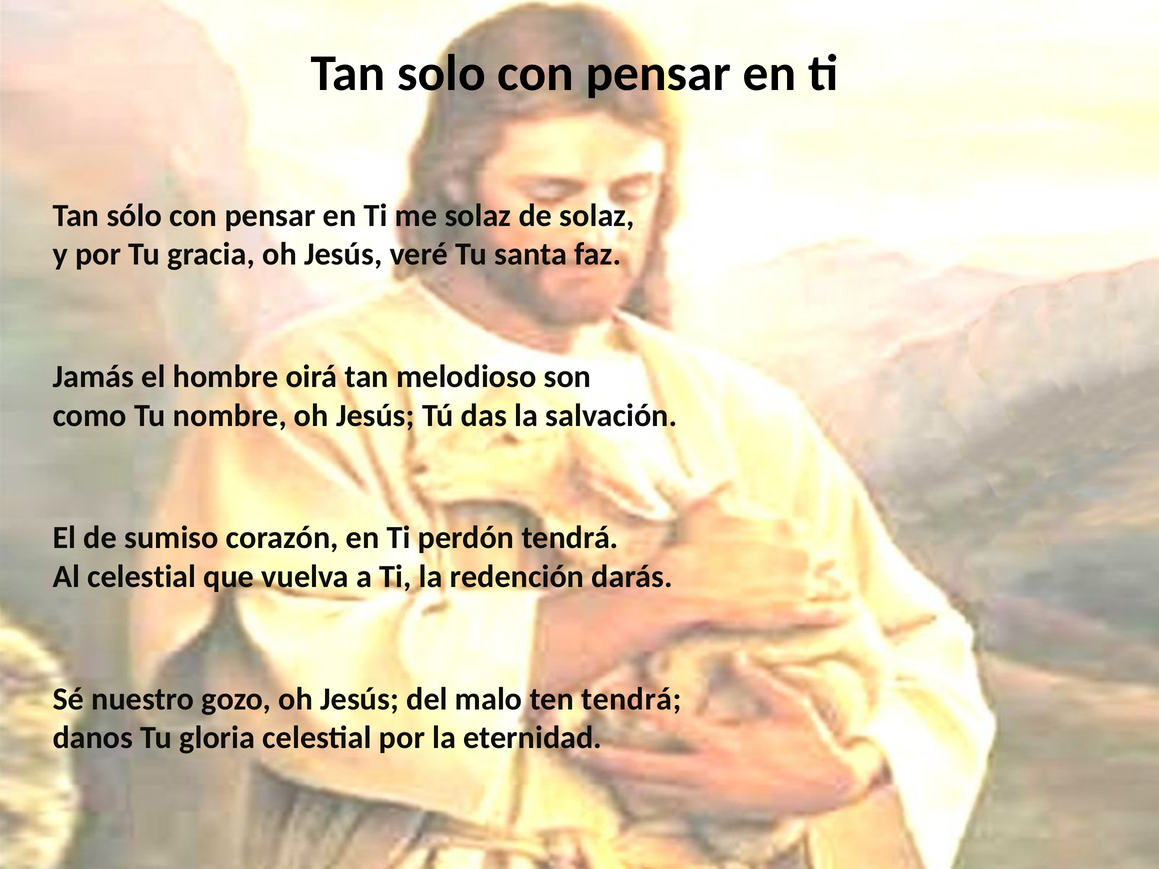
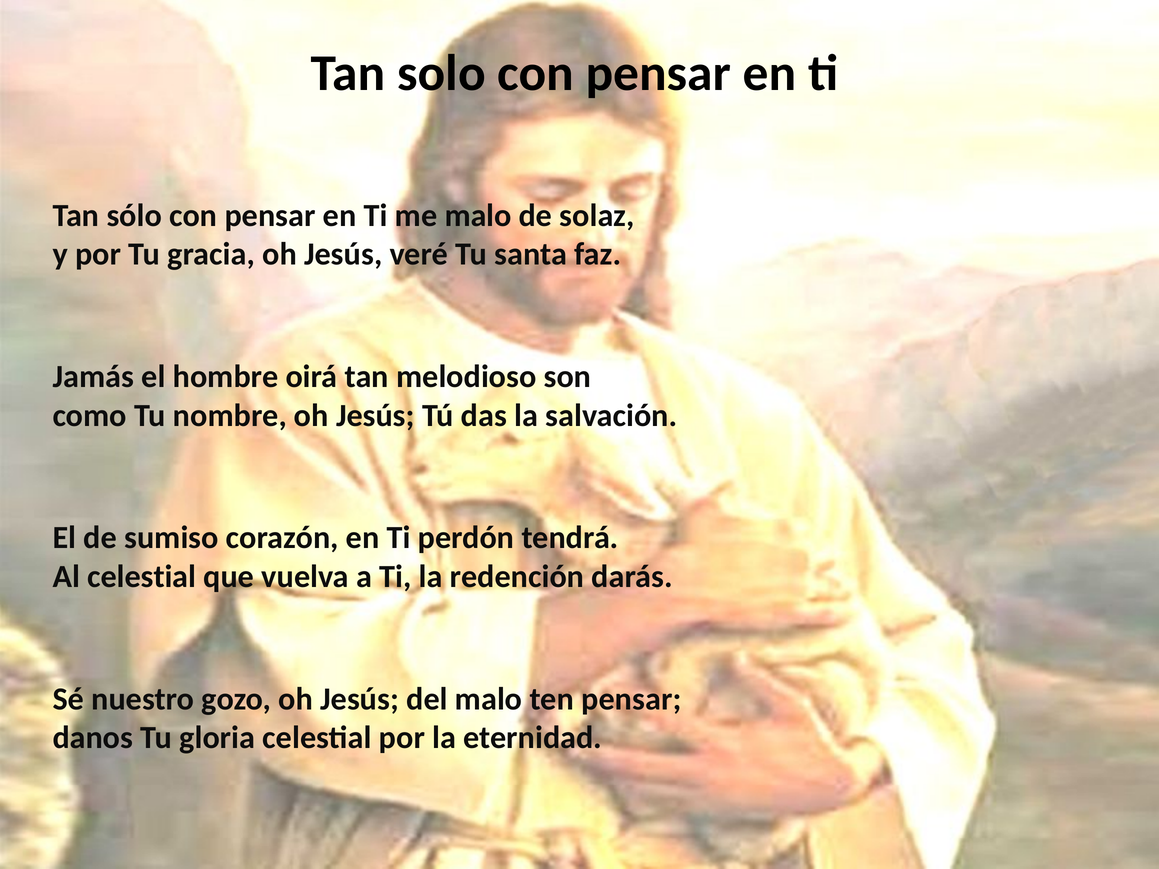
me solaz: solaz -> malo
ten tendrá: tendrá -> pensar
